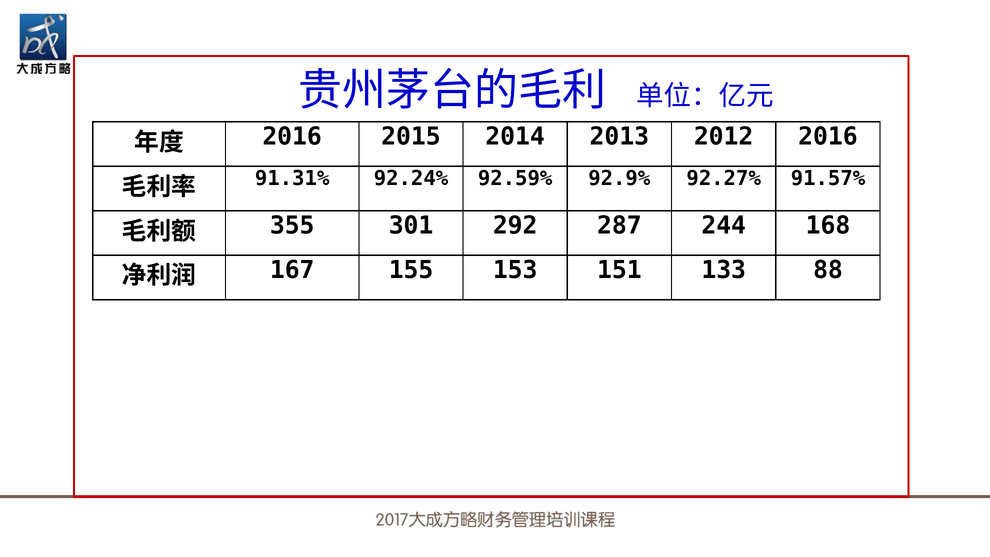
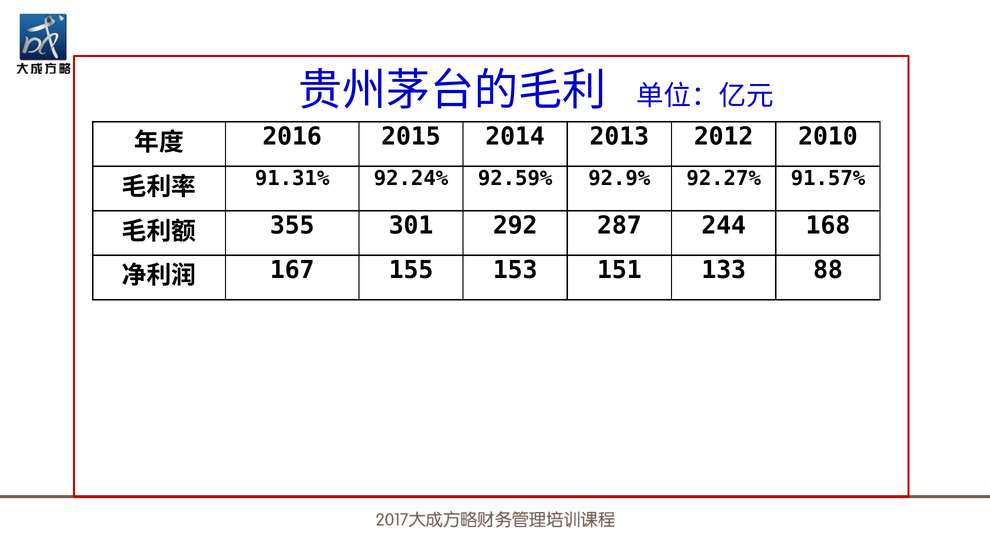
2012 2016: 2016 -> 2010
